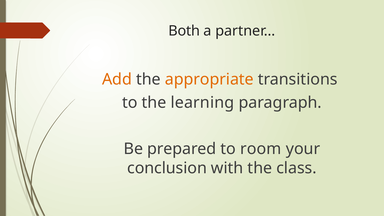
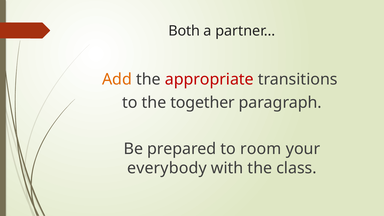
appropriate colour: orange -> red
learning: learning -> together
conclusion: conclusion -> everybody
